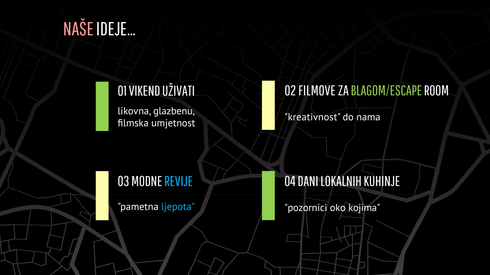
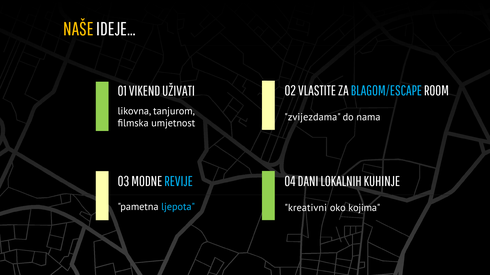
NAŠE colour: pink -> yellow
FILMOVE: FILMOVE -> VLASTITE
BLAGOM/ESCAPE colour: light green -> light blue
glazbenu: glazbenu -> tanjurom
kreativnost: kreativnost -> zvijezdama
pozornici: pozornici -> kreativni
